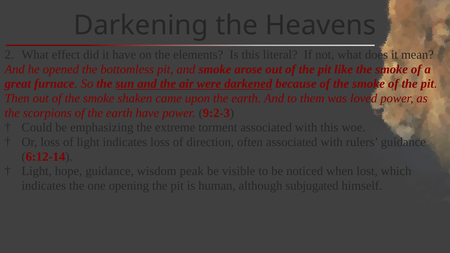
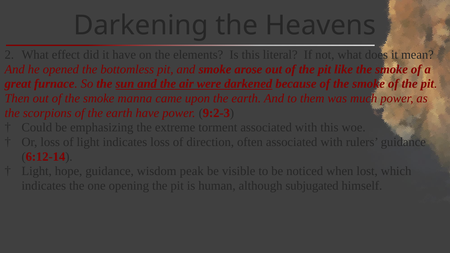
shaken: shaken -> manna
loved: loved -> much
